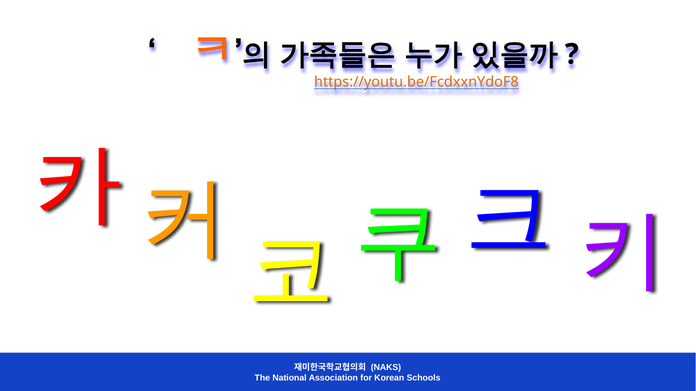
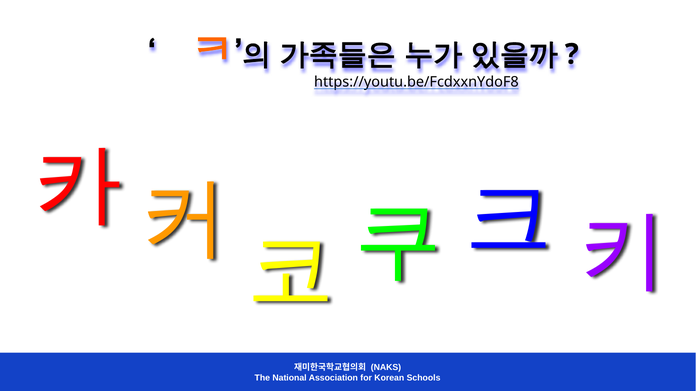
https://youtu.be/FcdxxnYdoF8 colour: orange -> black
